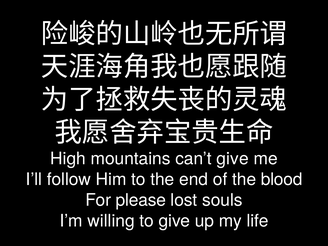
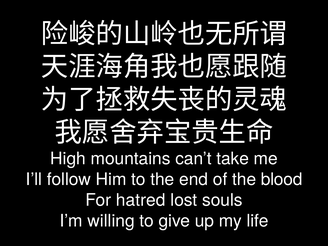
can’t give: give -> take
please: please -> hatred
